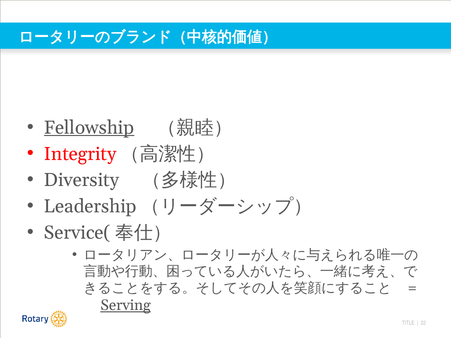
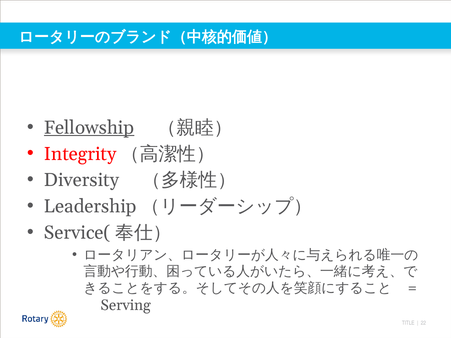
Serving underline: present -> none
